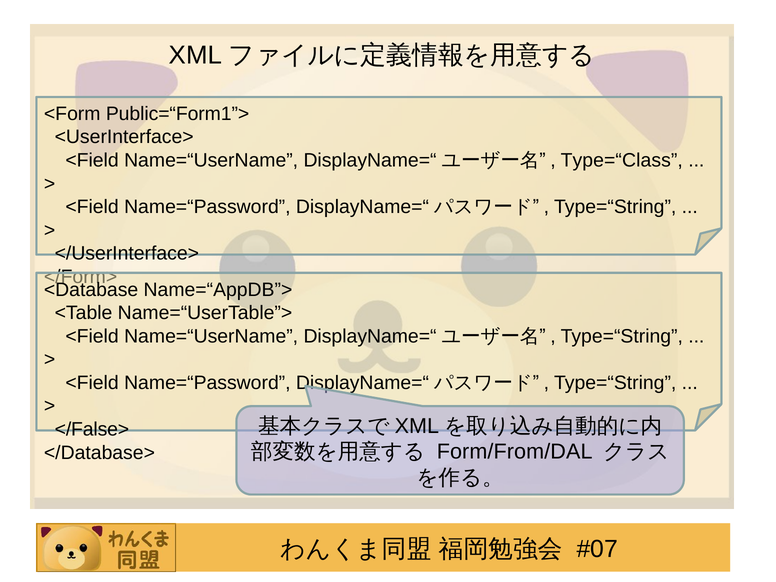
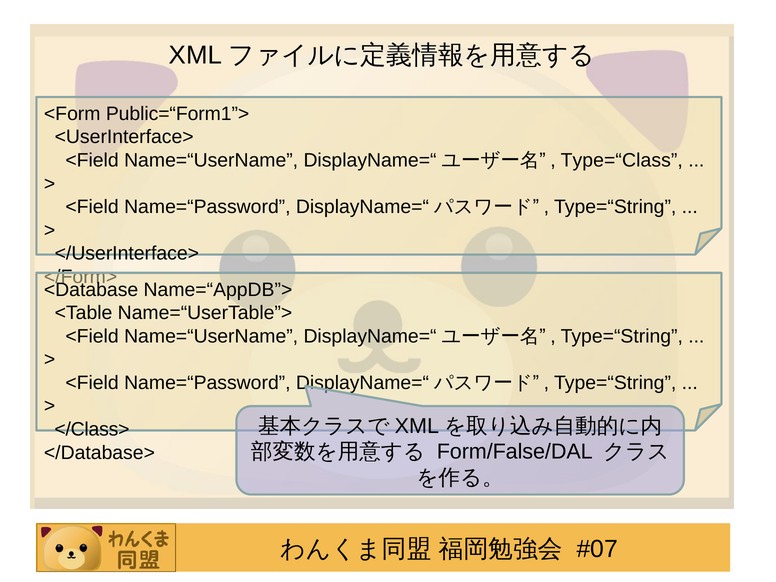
</False>: </False> -> </Class>
Form/From/DAL: Form/From/DAL -> Form/False/DAL
